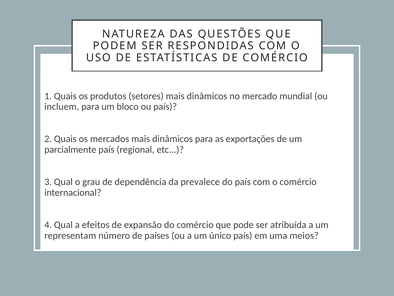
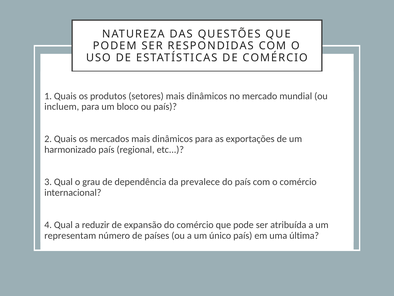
parcialmente: parcialmente -> harmonizado
efeitos: efeitos -> reduzir
meios: meios -> última
